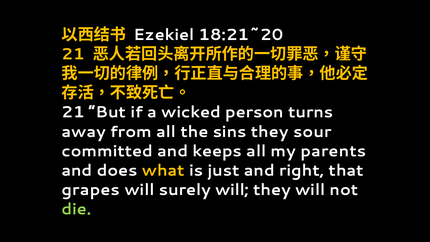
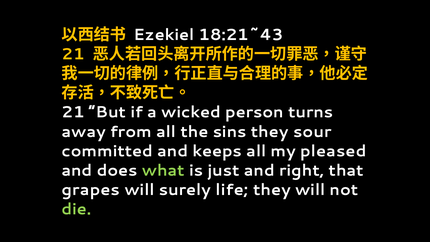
18:21~20: 18:21~20 -> 18:21~43
parents: parents -> pleased
what colour: yellow -> light green
surely will: will -> life
